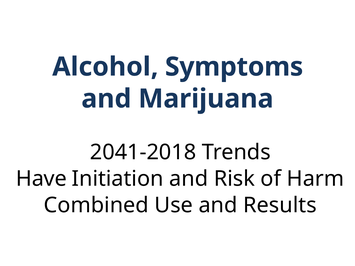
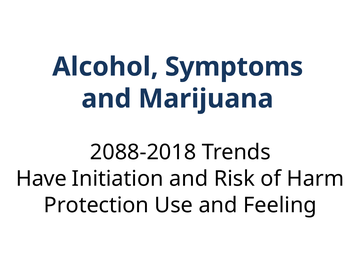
2041-2018: 2041-2018 -> 2088-2018
Combined: Combined -> Protection
Results: Results -> Feeling
